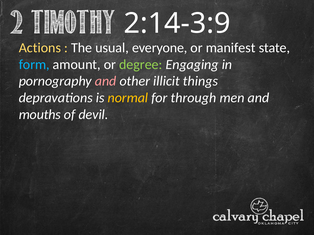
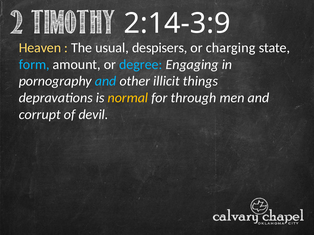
Actions: Actions -> Heaven
everyone: everyone -> despisers
manifest: manifest -> charging
degree colour: light green -> light blue
and at (106, 81) colour: pink -> light blue
mouths: mouths -> corrupt
